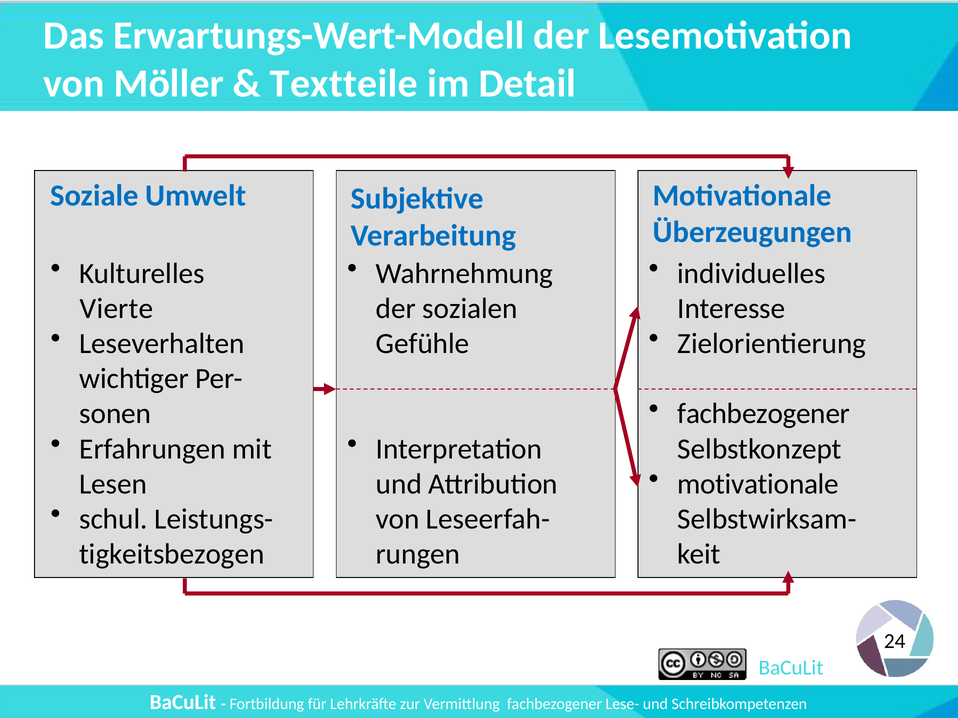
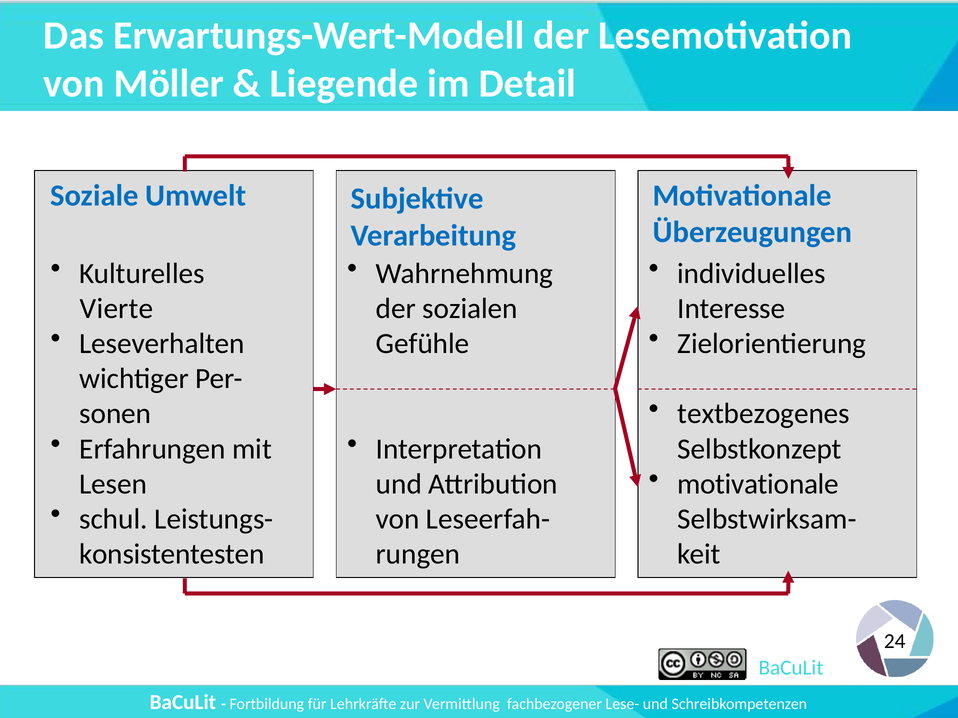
Textteile: Textteile -> Liegende
fachbezogener at (764, 414): fachbezogener -> textbezogenes
tigkeitsbezogen: tigkeitsbezogen -> konsistentesten
